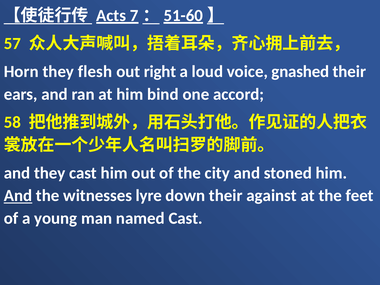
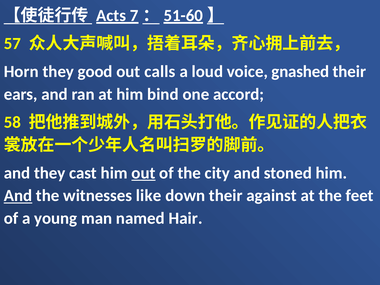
flesh: flesh -> good
right: right -> calls
out at (143, 173) underline: none -> present
lyre: lyre -> like
named Cast: Cast -> Hair
